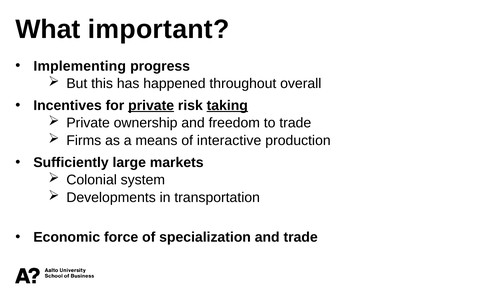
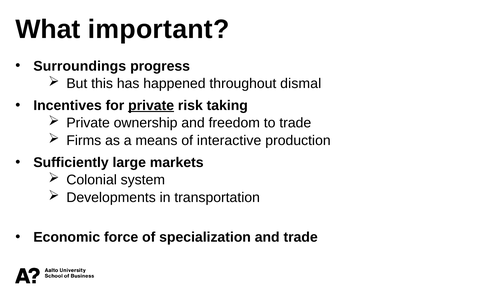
Implementing: Implementing -> Surroundings
overall: overall -> dismal
taking underline: present -> none
